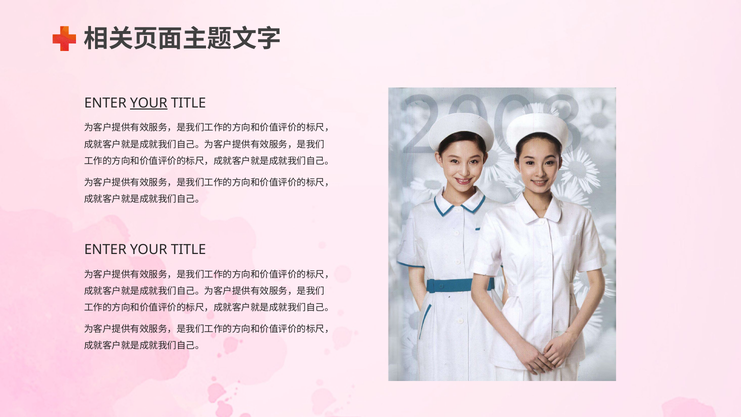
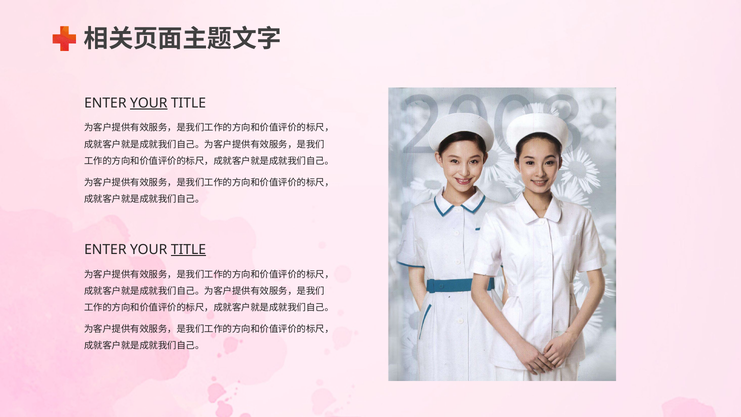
TITLE at (189, 250) underline: none -> present
